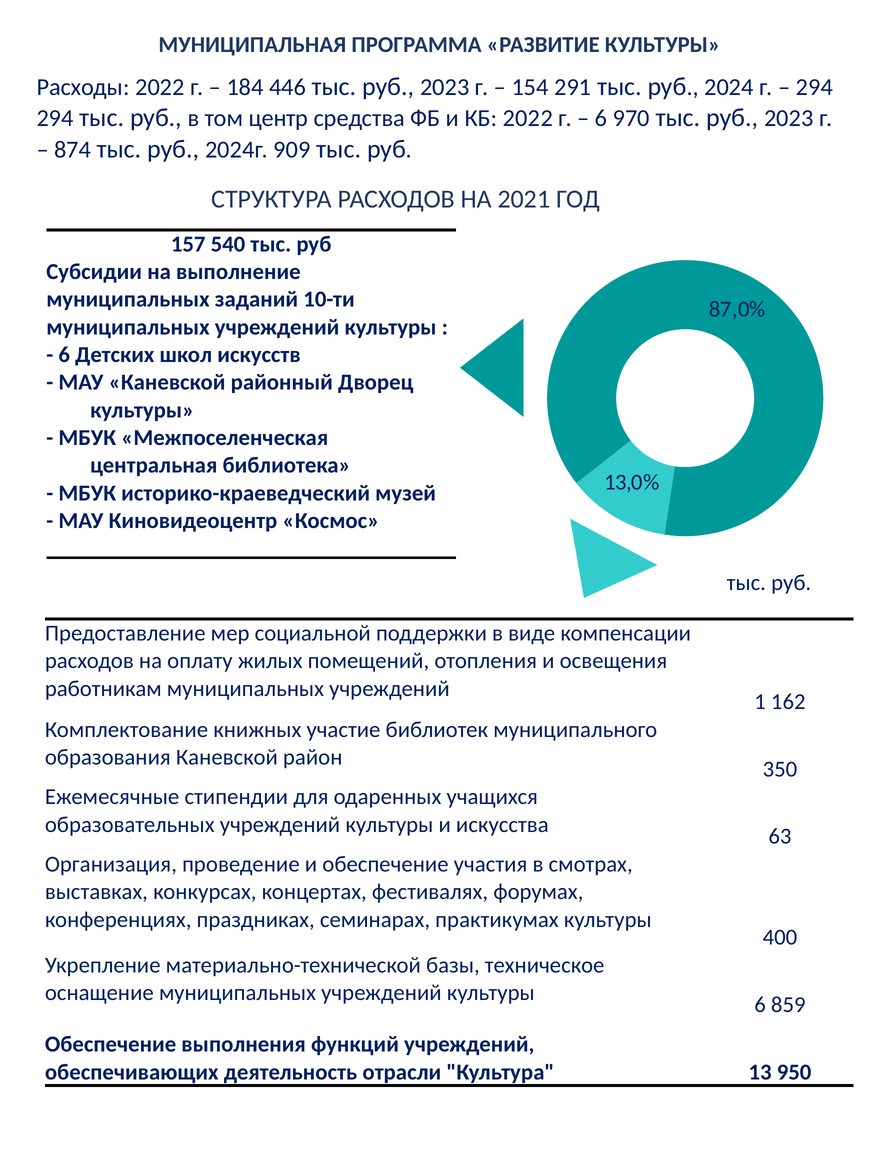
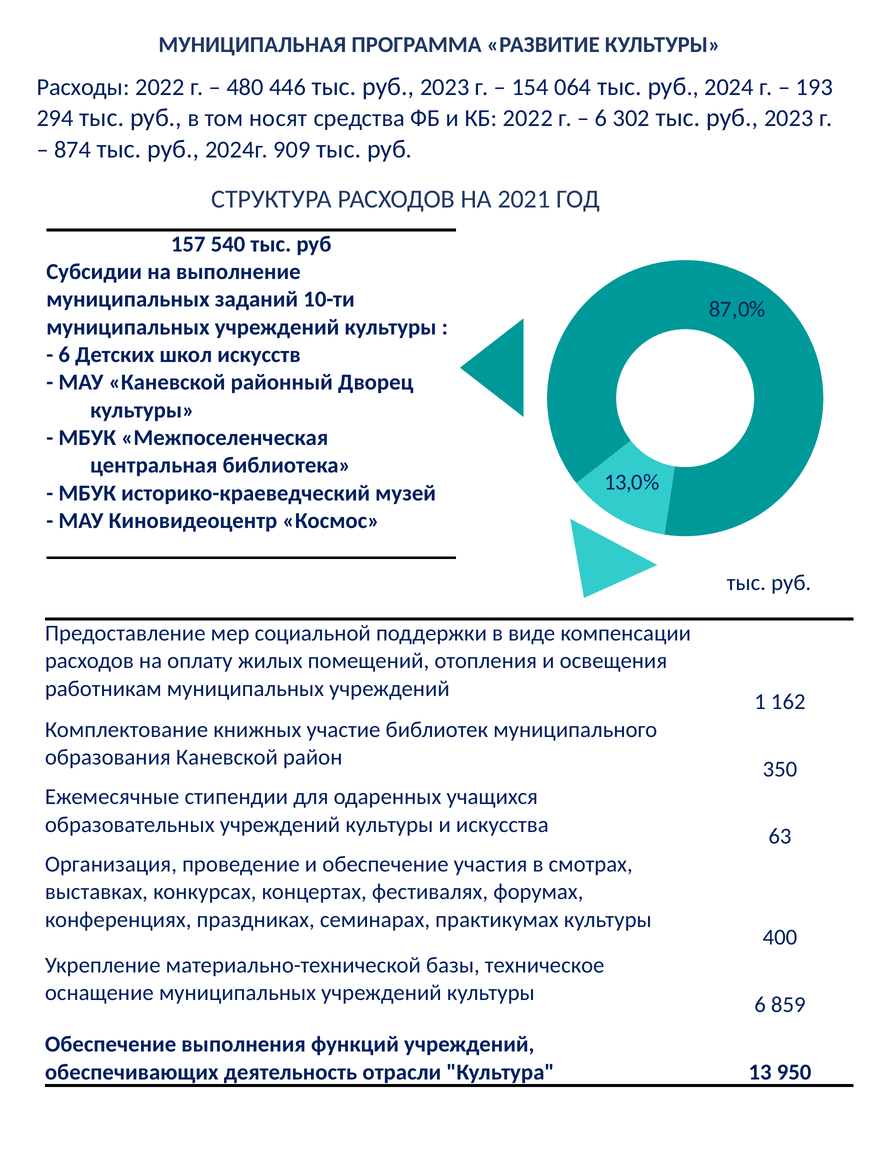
184: 184 -> 480
291: 291 -> 064
294 at (814, 87): 294 -> 193
центр: центр -> носят
970: 970 -> 302
